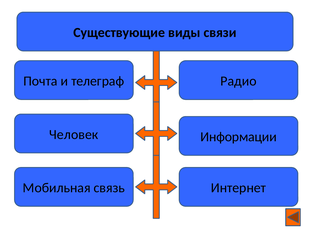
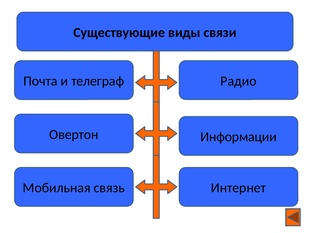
Человек: Человек -> Овертон
